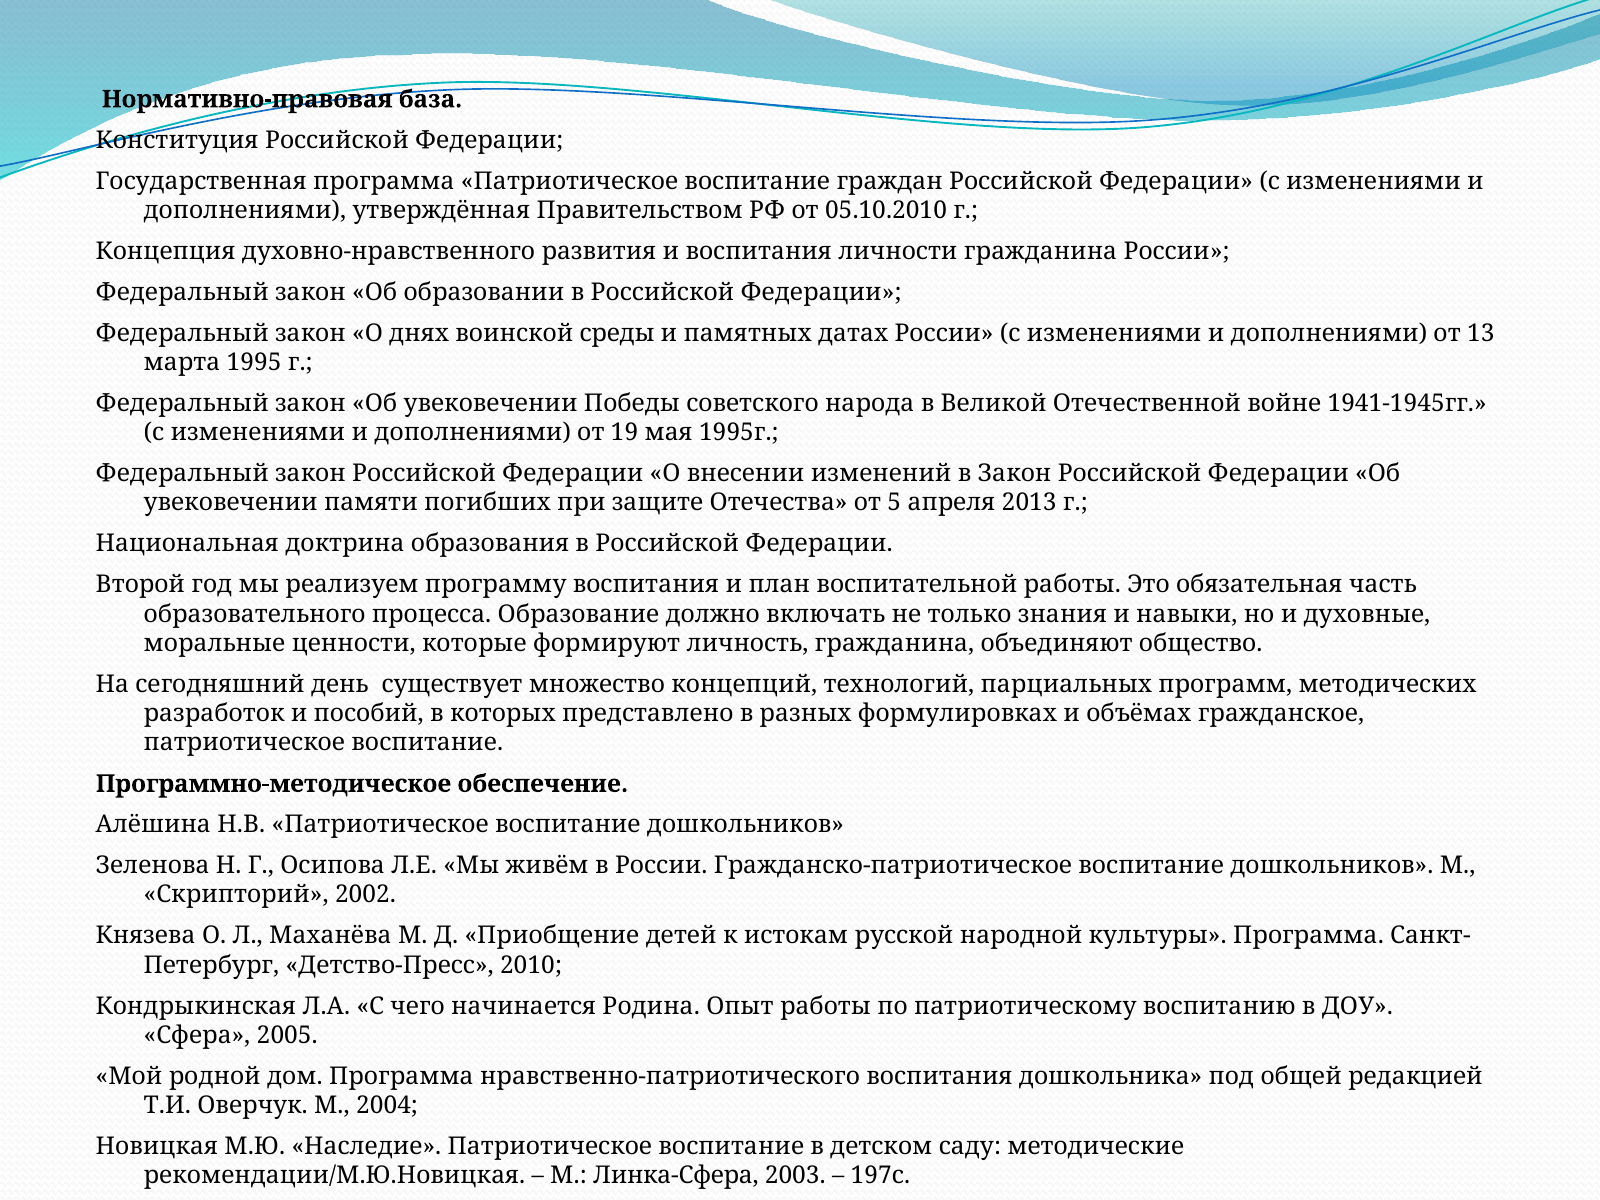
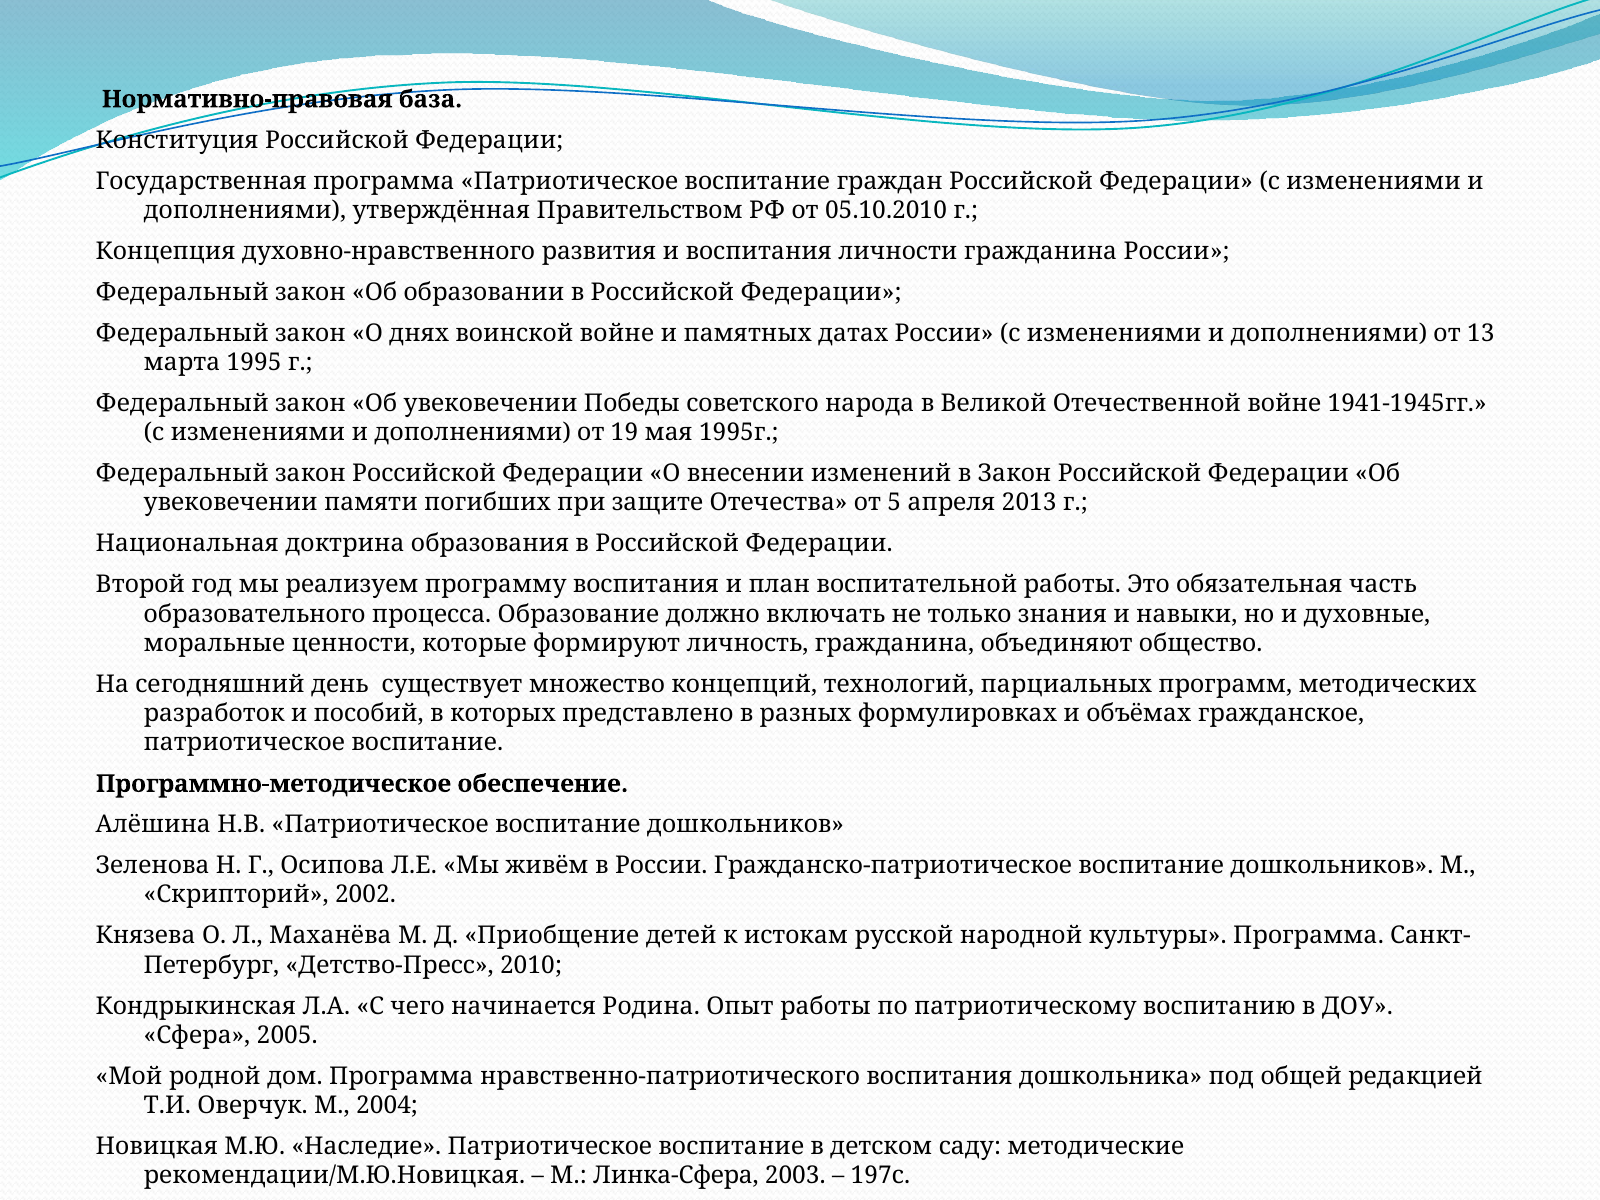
воинской среды: среды -> войне
